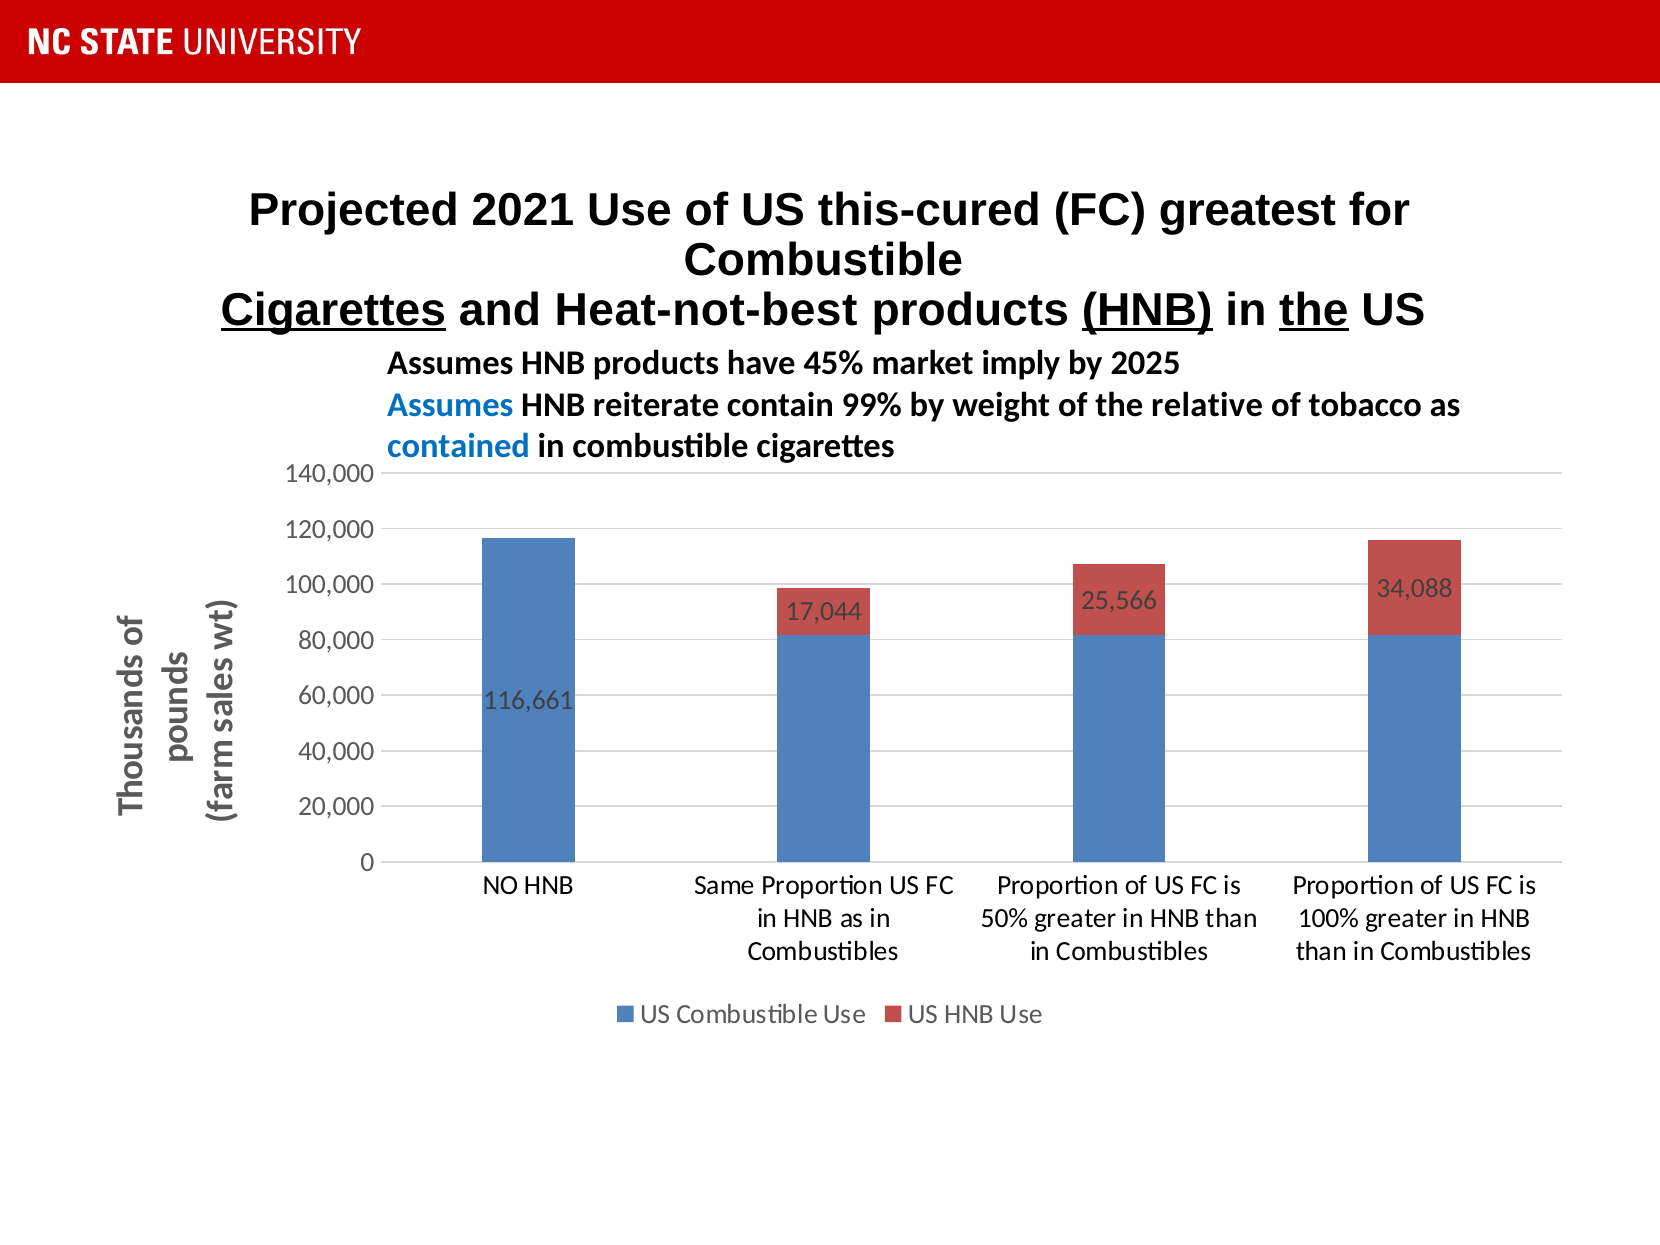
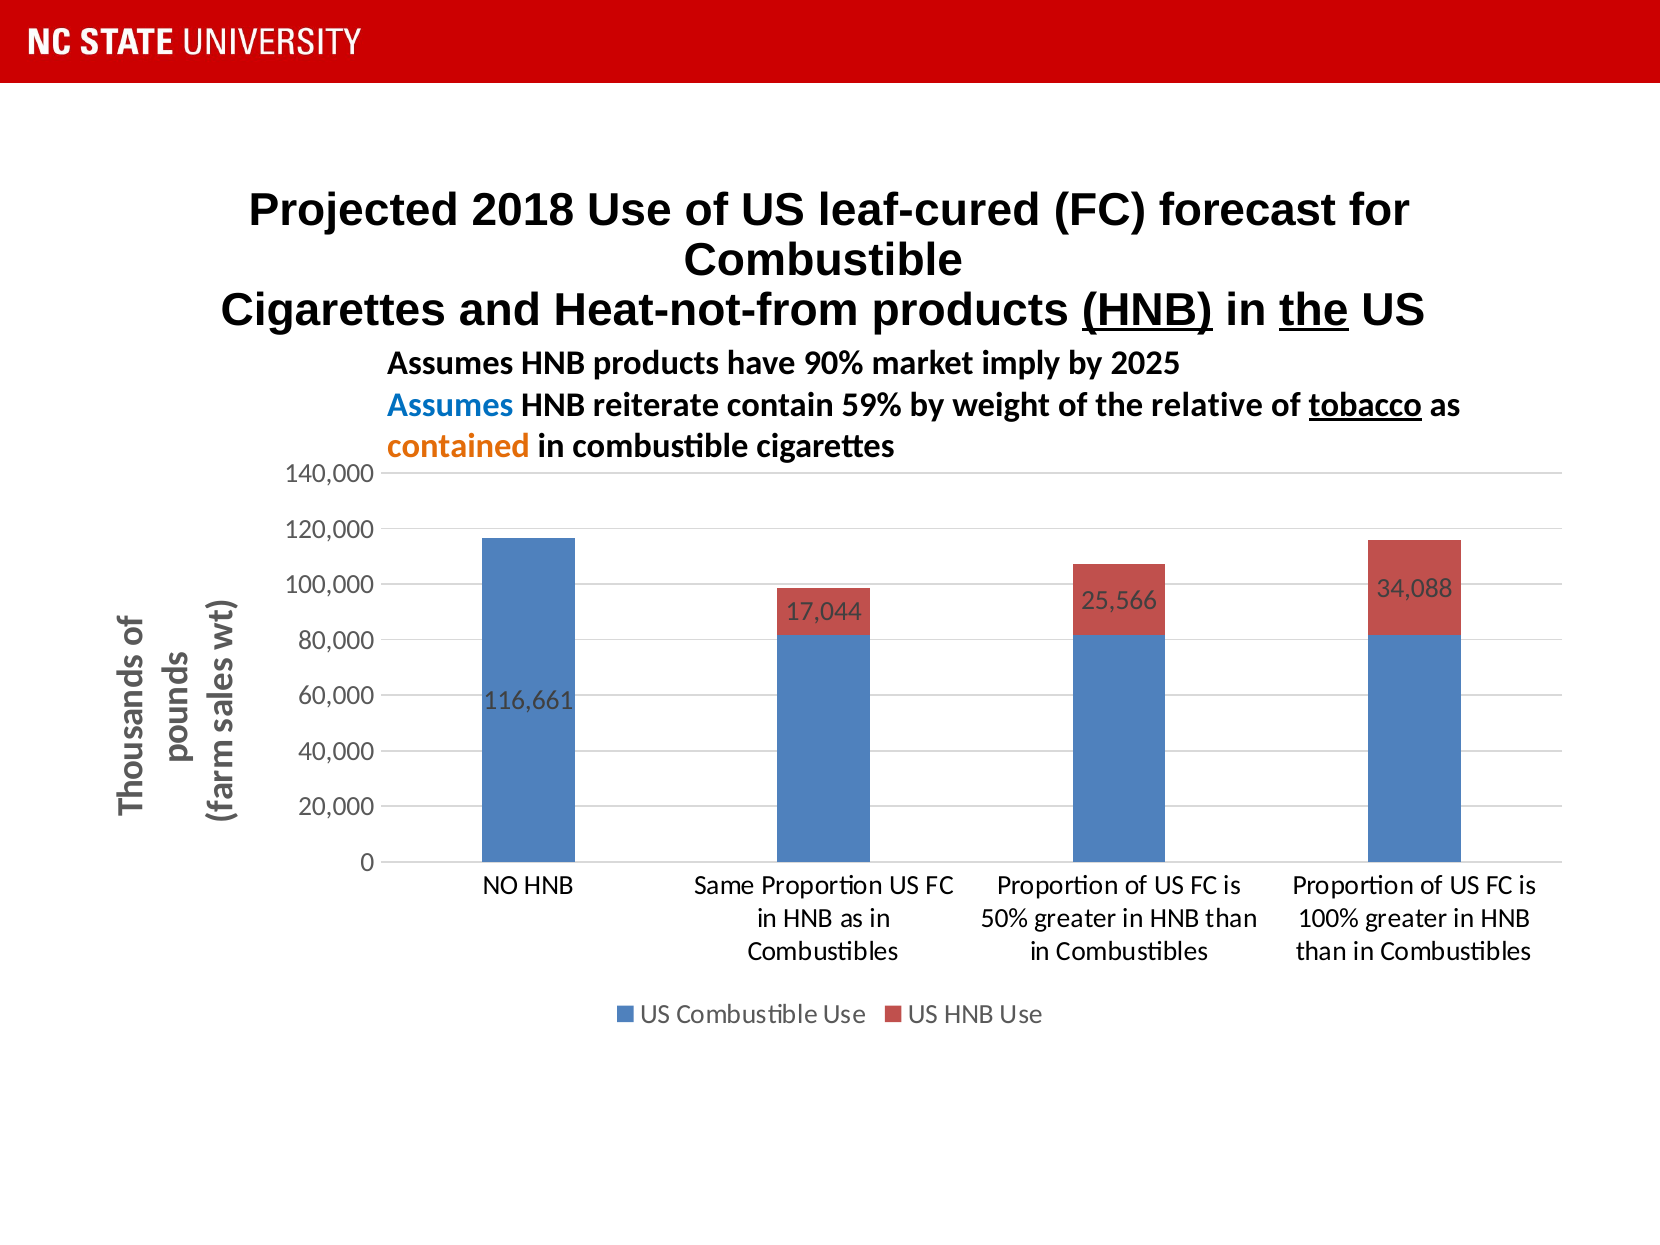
2021: 2021 -> 2018
this-cured: this-cured -> leaf-cured
greatest: greatest -> forecast
Cigarettes at (333, 310) underline: present -> none
Heat-not-best: Heat-not-best -> Heat-not-from
45%: 45% -> 90%
99%: 99% -> 59%
tobacco underline: none -> present
contained colour: blue -> orange
